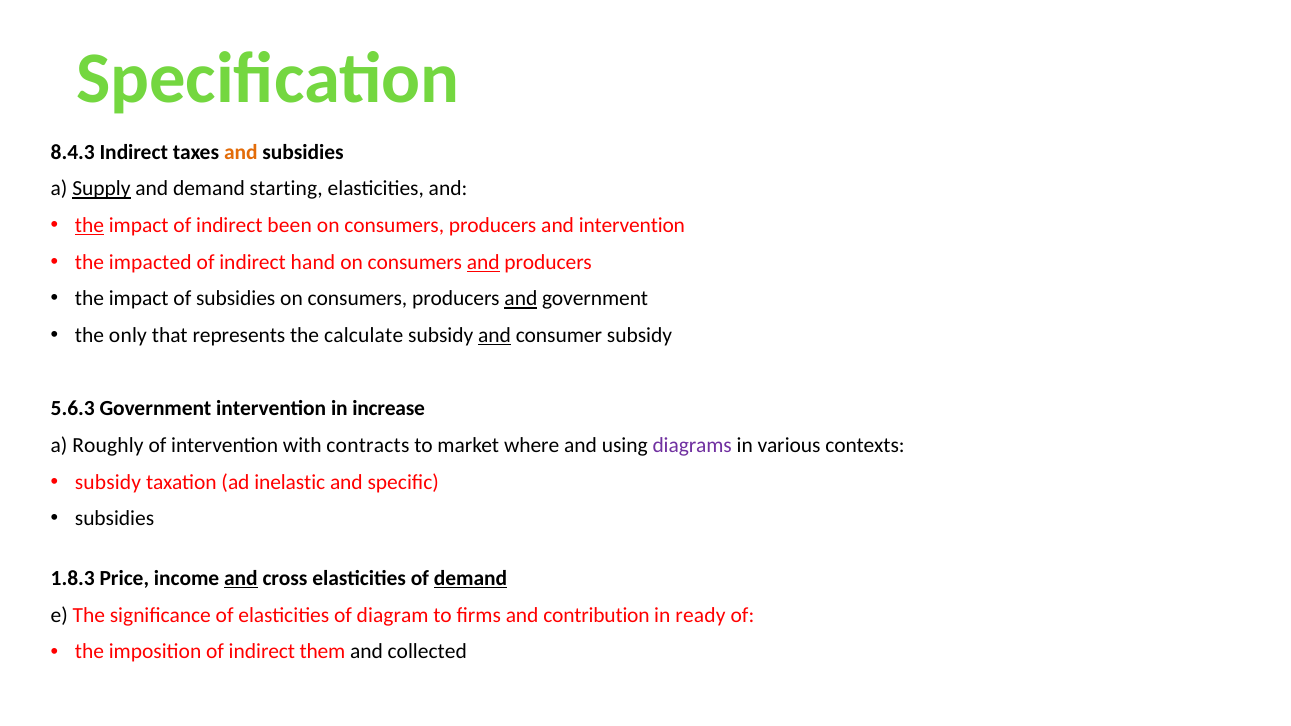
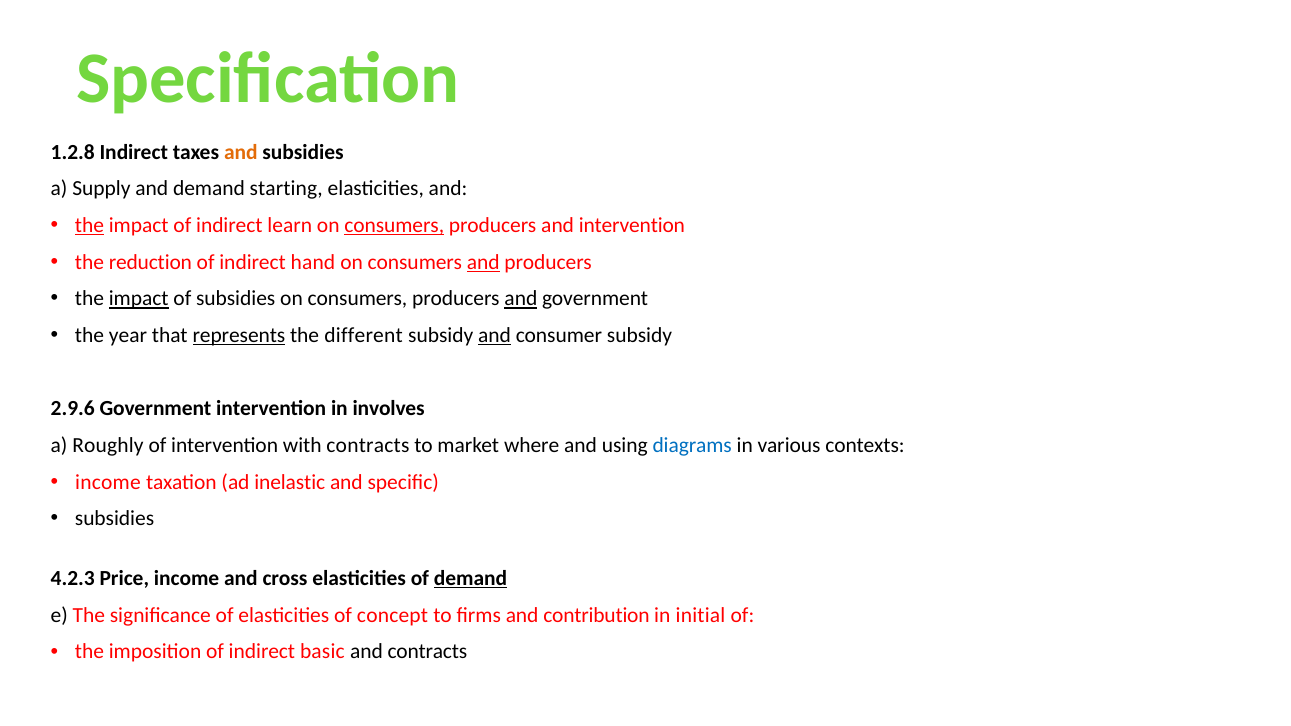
8.4.3: 8.4.3 -> 1.2.8
Supply underline: present -> none
been: been -> learn
consumers at (394, 225) underline: none -> present
impacted: impacted -> reduction
impact at (139, 299) underline: none -> present
only: only -> year
represents underline: none -> present
calculate: calculate -> different
5.6.3: 5.6.3 -> 2.9.6
increase: increase -> involves
diagrams colour: purple -> blue
subsidy at (108, 482): subsidy -> income
1.8.3: 1.8.3 -> 4.2.3
and at (241, 579) underline: present -> none
diagram: diagram -> concept
ready: ready -> initial
them: them -> basic
and collected: collected -> contracts
